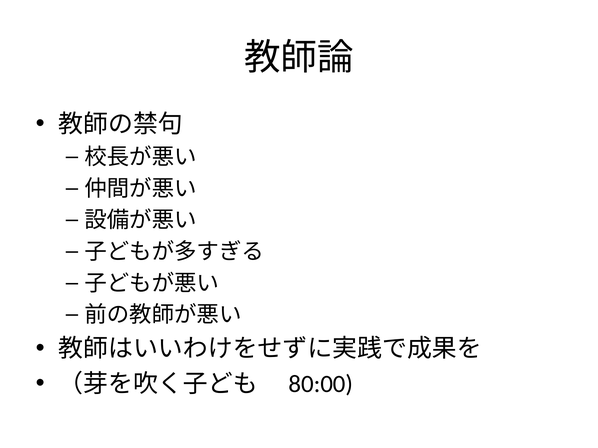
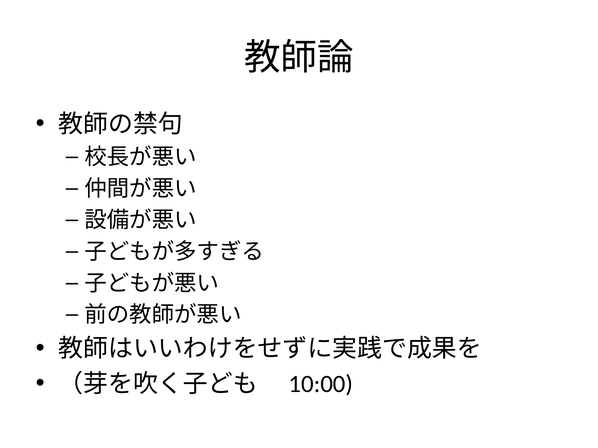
80:00: 80:00 -> 10:00
